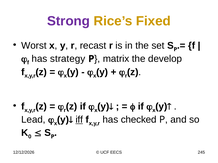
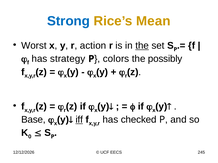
Strong colour: purple -> blue
Fixed: Fixed -> Mean
recast: recast -> action
the at (142, 46) underline: none -> present
matrix: matrix -> colors
develop: develop -> possibly
Lead: Lead -> Base
